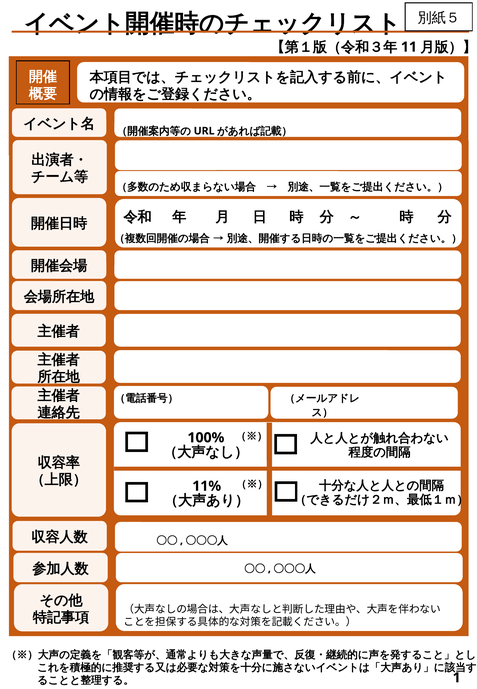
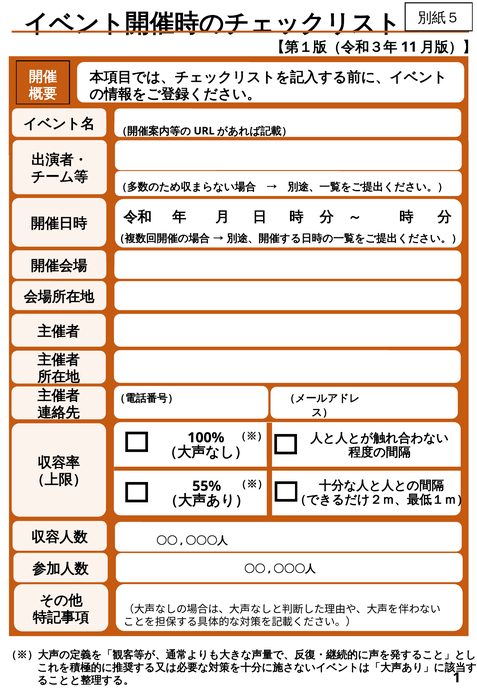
11%: 11% -> 55%
